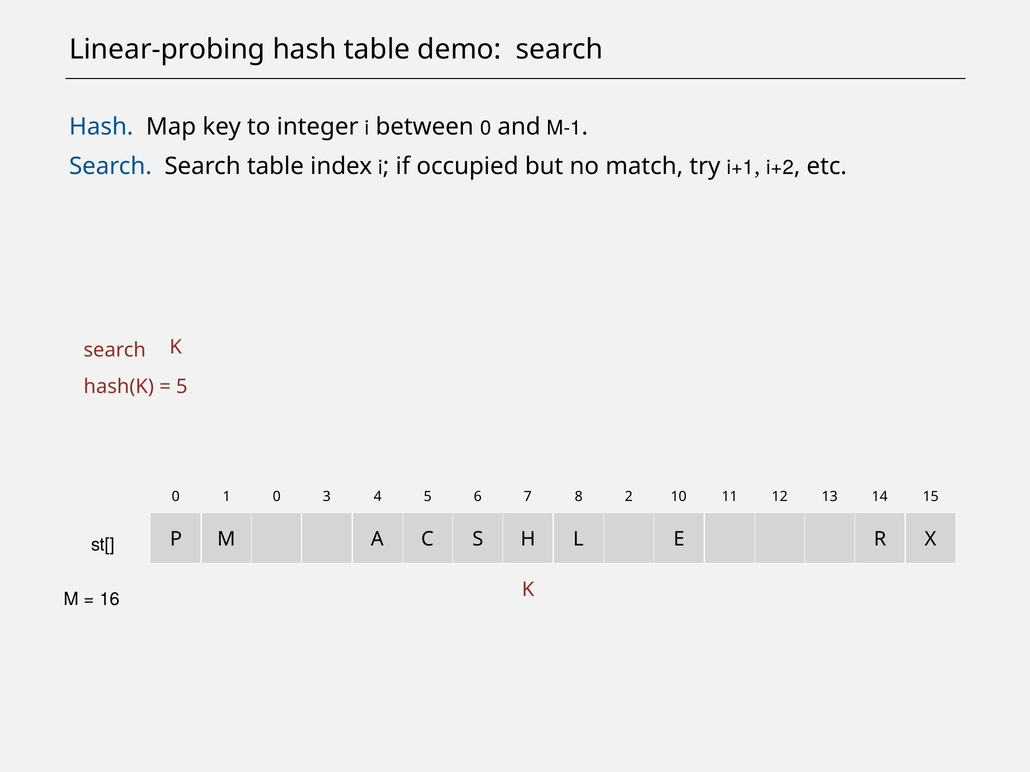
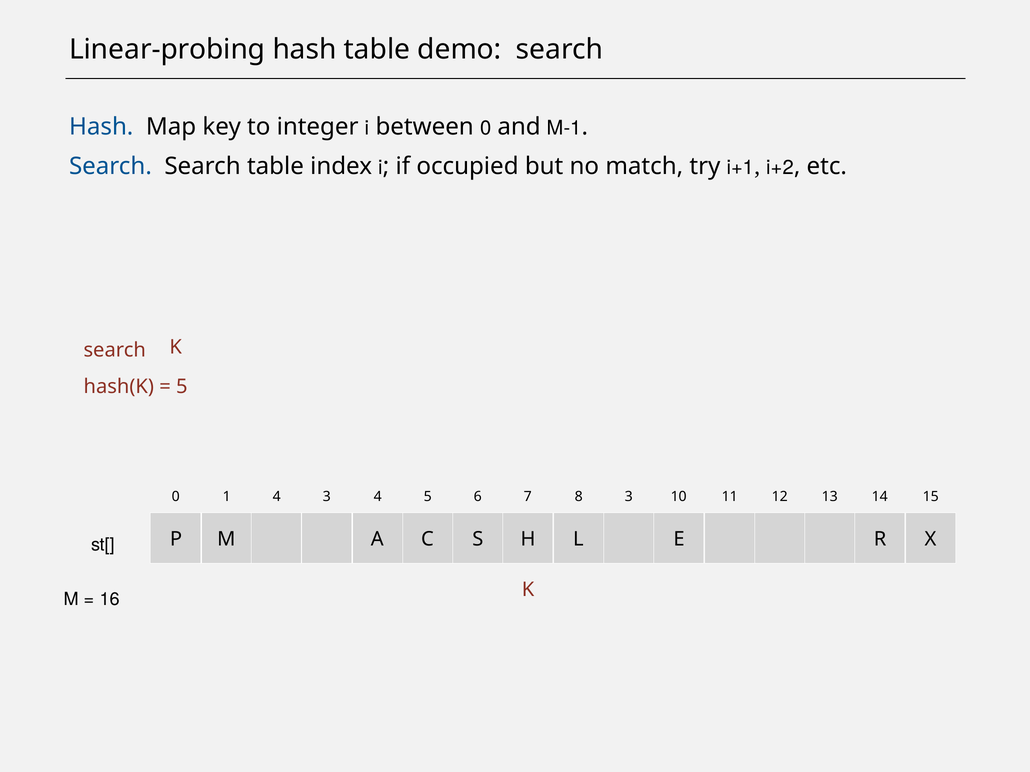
1 0: 0 -> 4
8 2: 2 -> 3
